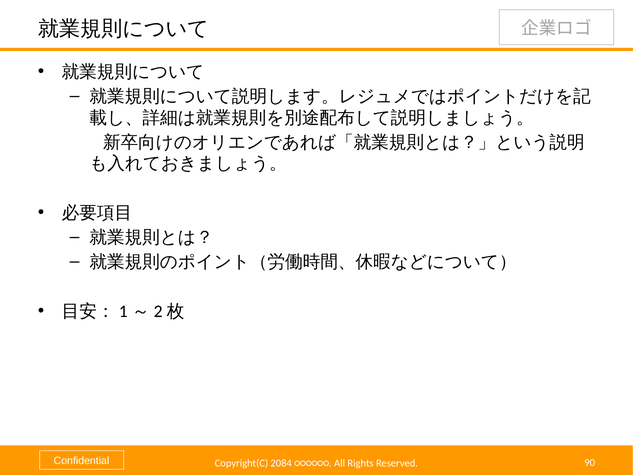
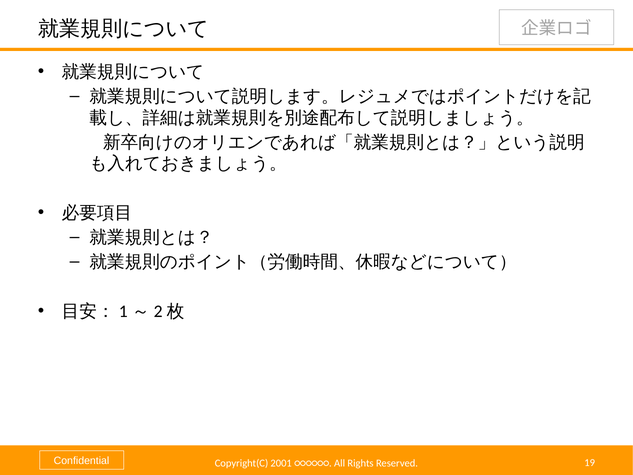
2084: 2084 -> 2001
90: 90 -> 19
